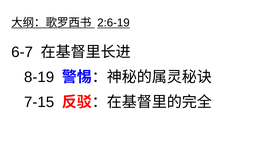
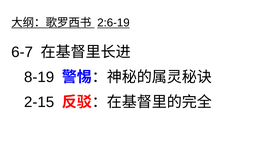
7-15: 7-15 -> 2-15
